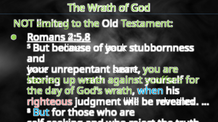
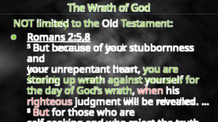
storing: storing -> closely
4:5,8: 4:5,8 -> 7:5,8
But holiness: holiness -> remains
same: same -> them
heaven: heaven -> friends
against scoffers: scoffers -> remains
when colour: light blue -> pink
But at (41, 113) colour: light blue -> pink
